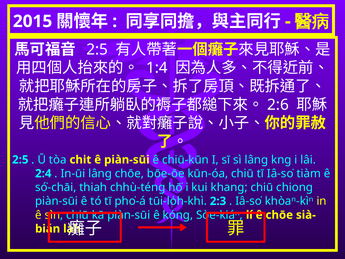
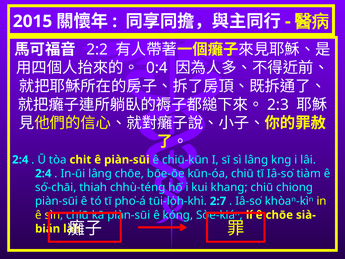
2:5 at (97, 49): 2:5 -> 2:2
1:4: 1:4 -> 0:4
2:6: 2:6 -> 2:3
2:5 at (20, 160): 2:5 -> 2:4
2:3: 2:3 -> 2:7
